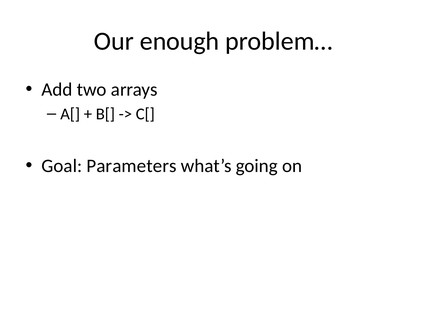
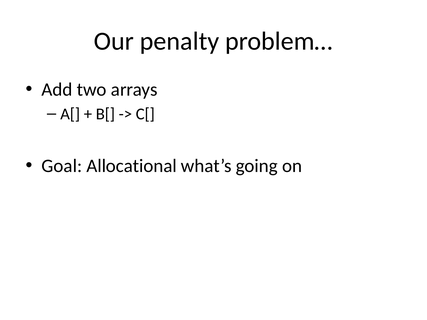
enough: enough -> penalty
Parameters: Parameters -> Allocational
